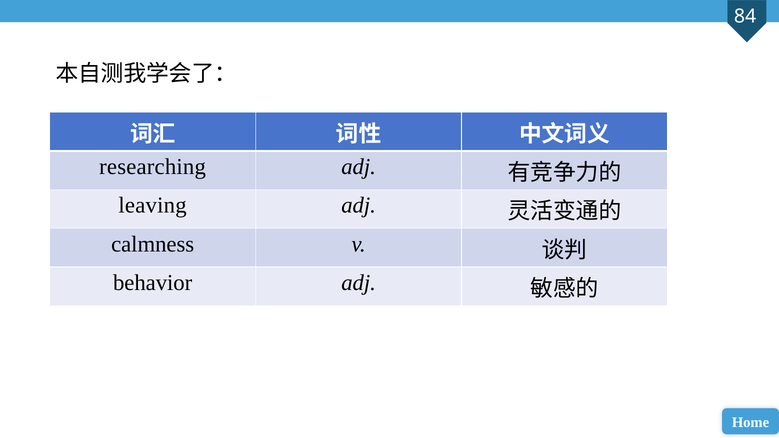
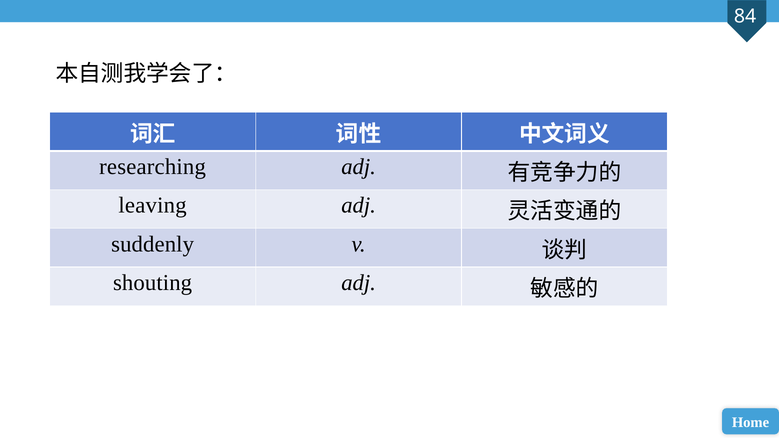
calmness: calmness -> suddenly
behavior: behavior -> shouting
